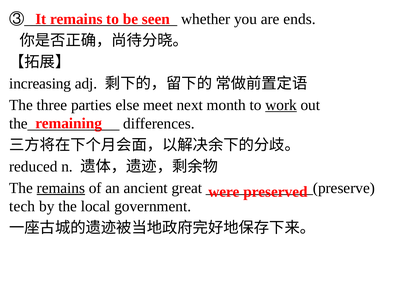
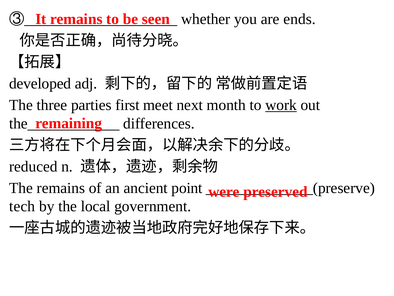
increasing: increasing -> developed
else: else -> first
remains at (61, 188) underline: present -> none
great: great -> point
